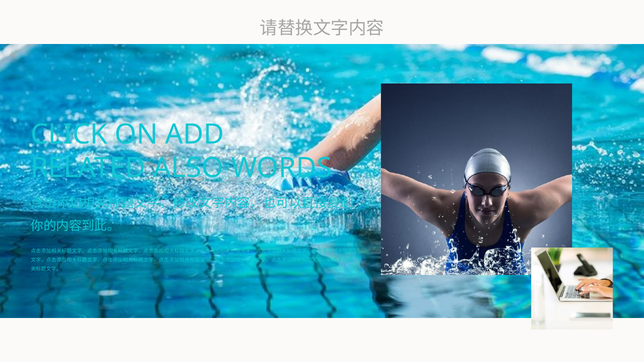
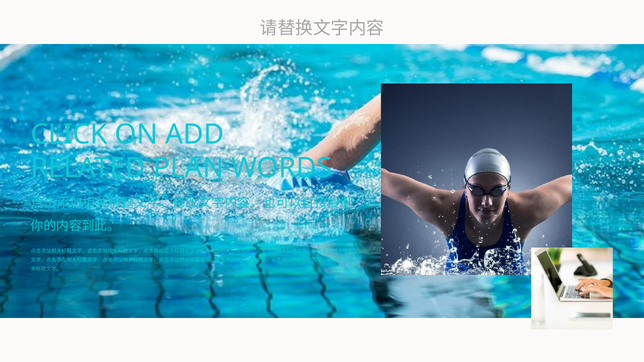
ALSO: ALSO -> PLAN
